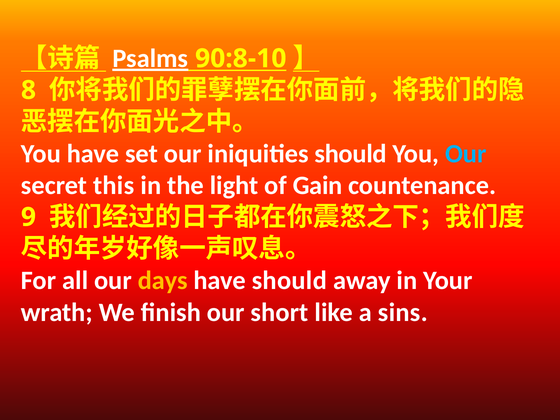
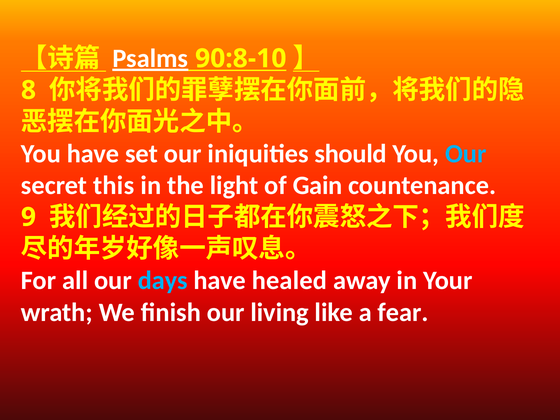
days colour: yellow -> light blue
have should: should -> healed
short: short -> living
sins: sins -> fear
